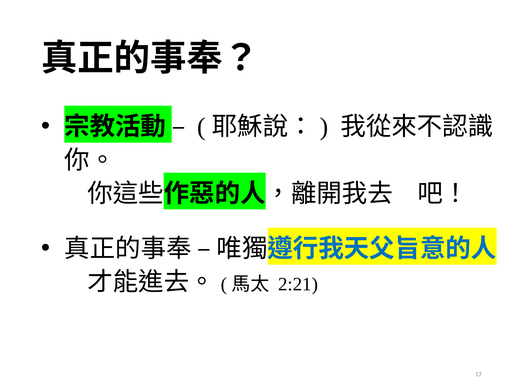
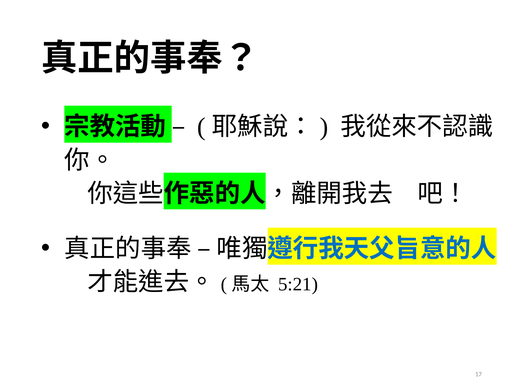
2:21: 2:21 -> 5:21
